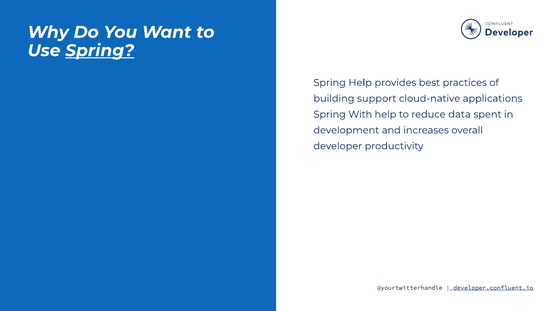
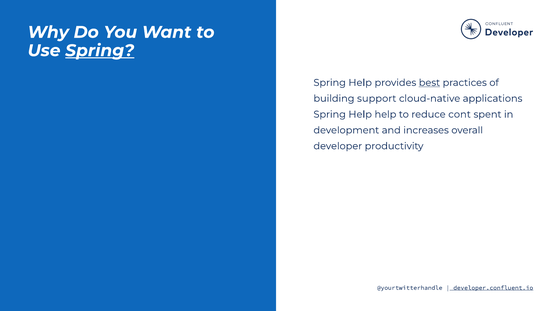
best underline: none -> present
With at (360, 114): With -> Help
data: data -> cont
